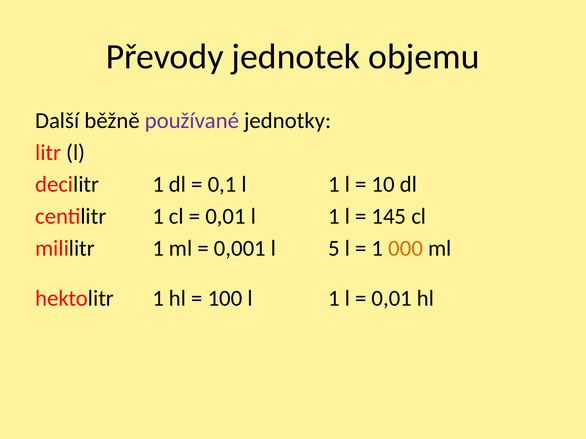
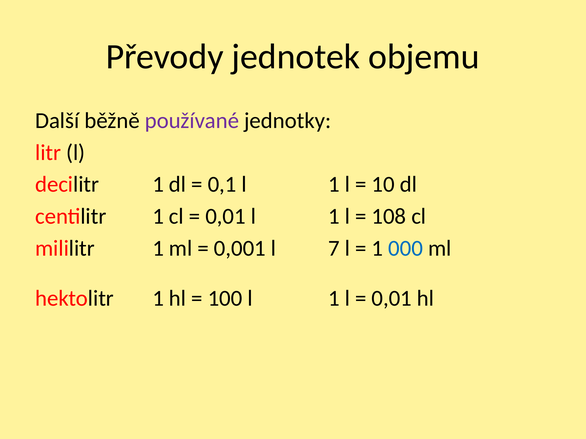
145: 145 -> 108
5: 5 -> 7
000 colour: orange -> blue
